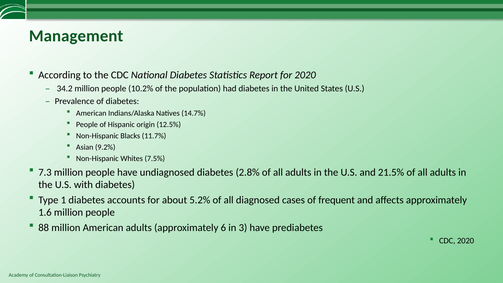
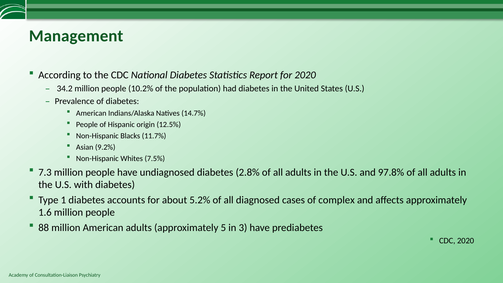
21.5%: 21.5% -> 97.8%
frequent: frequent -> complex
6: 6 -> 5
